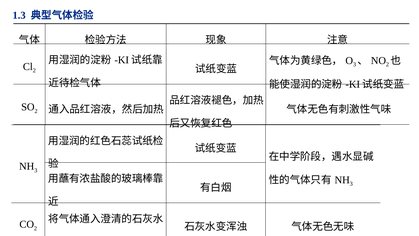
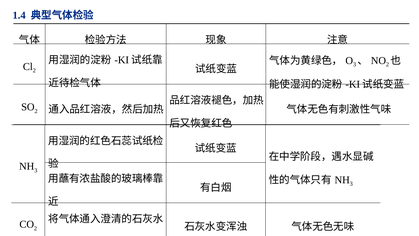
1.3: 1.3 -> 1.4
